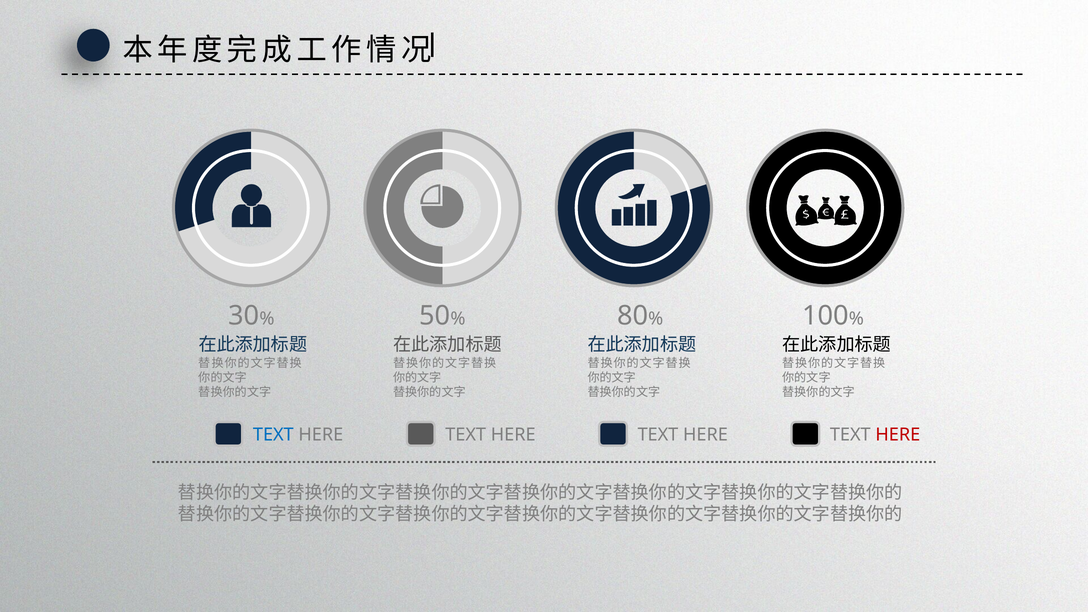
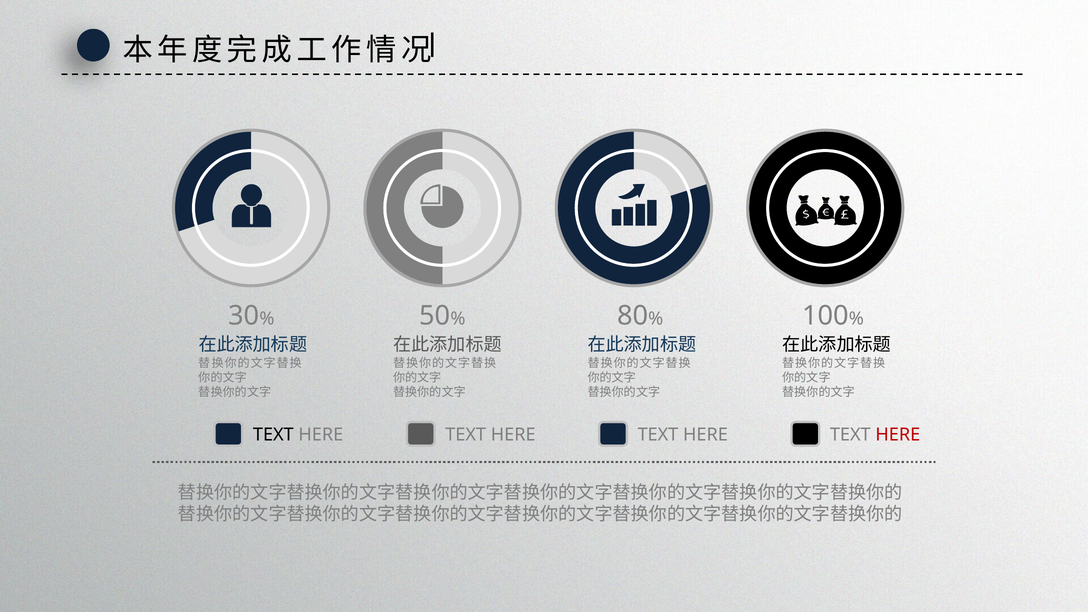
TEXT at (273, 435) colour: blue -> black
